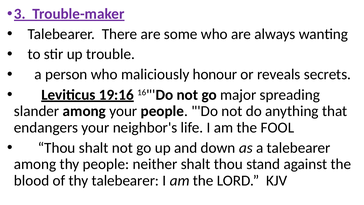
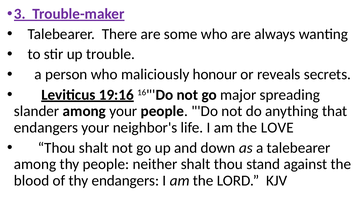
FOOL: FOOL -> LOVE
thy talebearer: talebearer -> endangers
